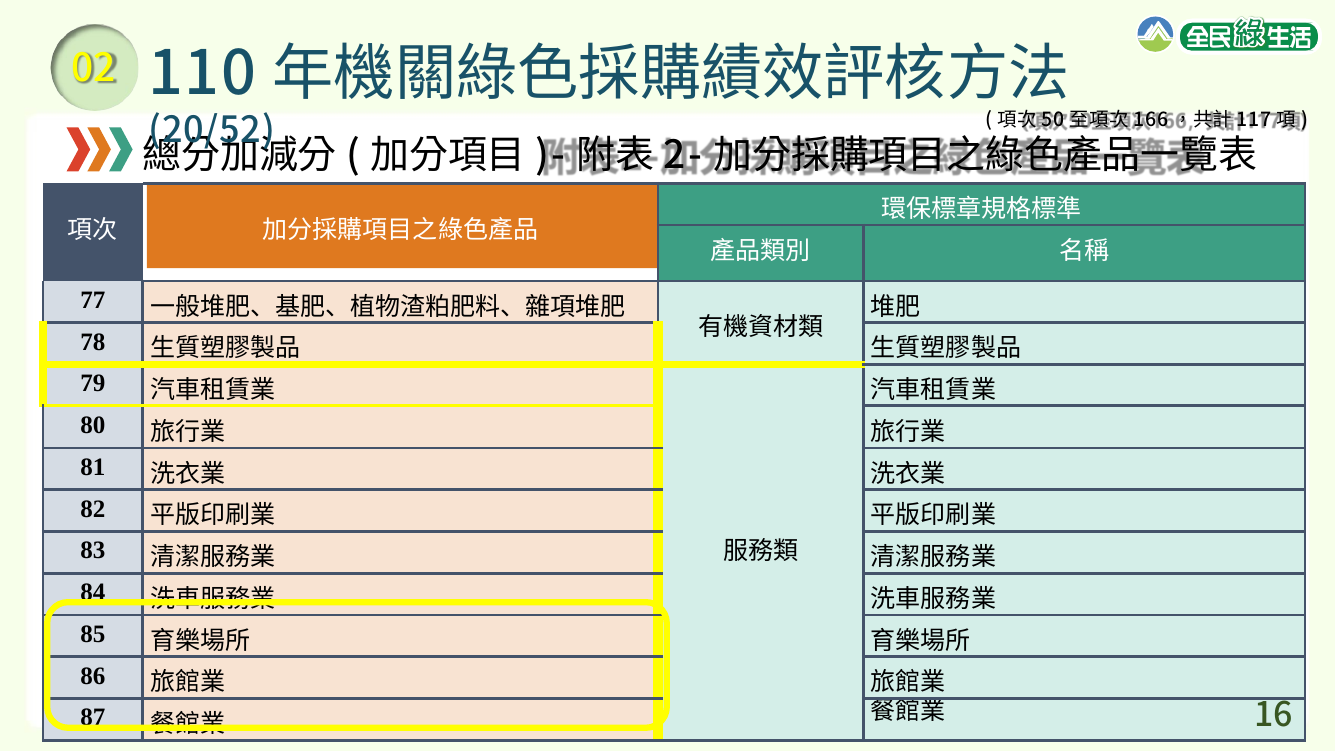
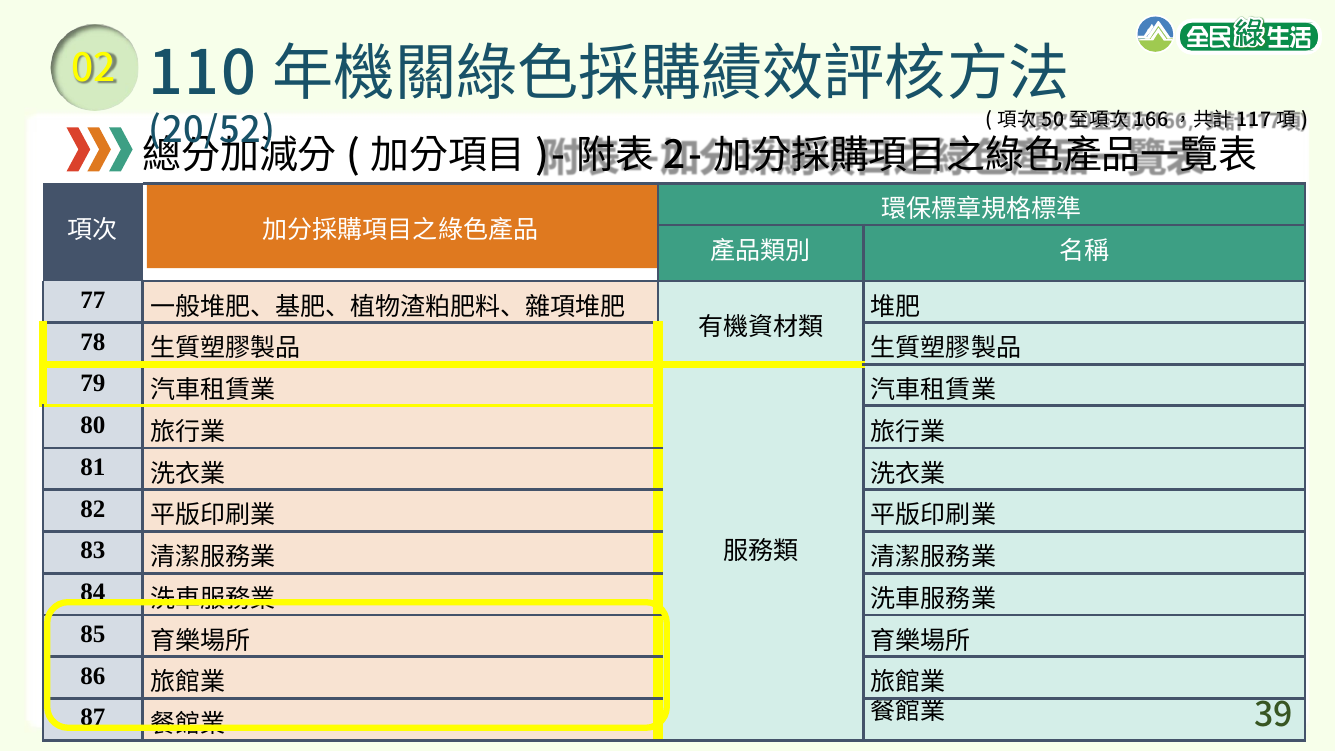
16: 16 -> 39
